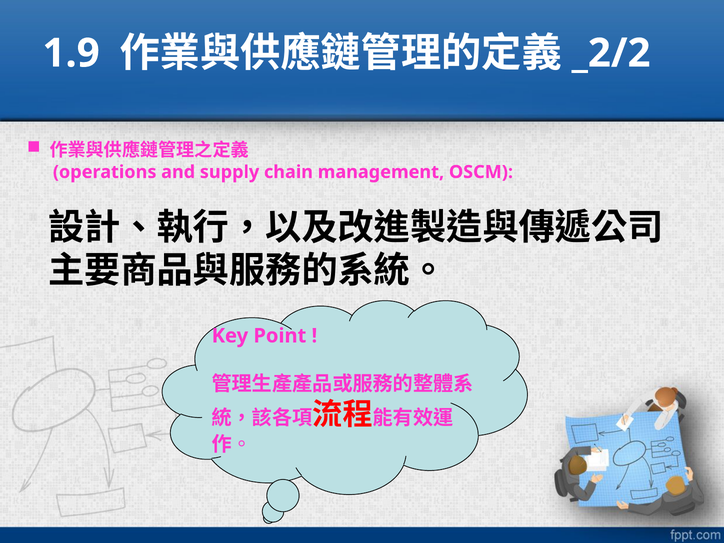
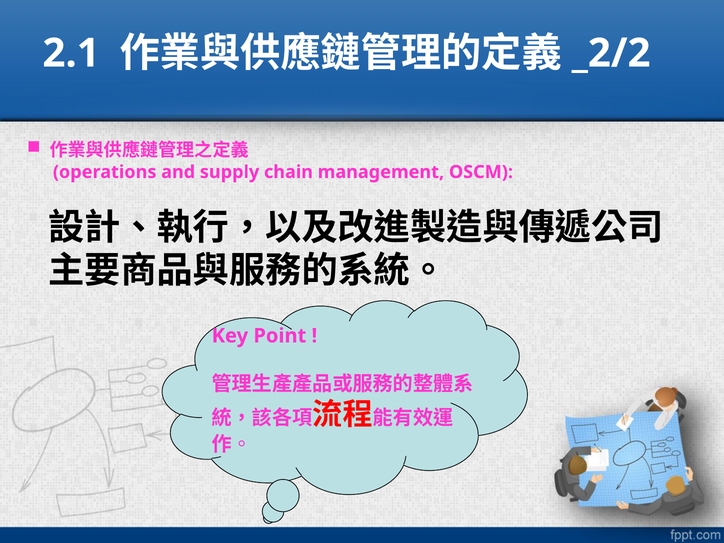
1.9: 1.9 -> 2.1
